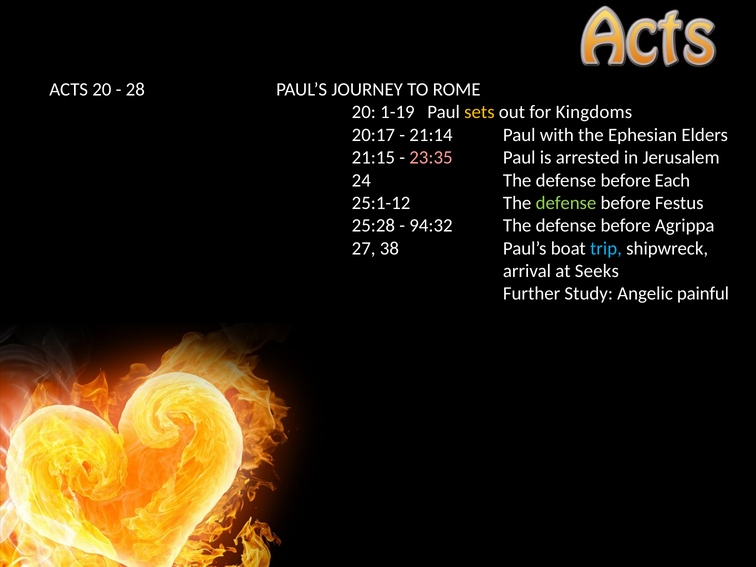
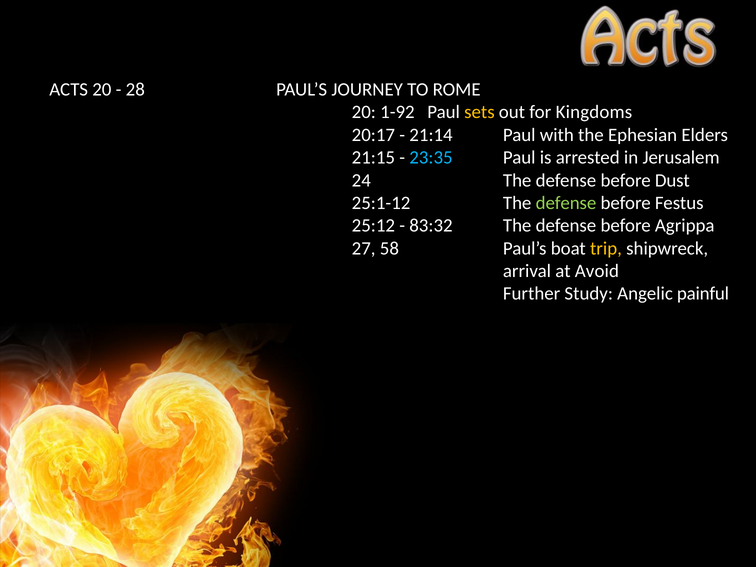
1-19: 1-19 -> 1-92
23:35 colour: pink -> light blue
Each: Each -> Dust
25:28: 25:28 -> 25:12
94:32: 94:32 -> 83:32
38: 38 -> 58
trip colour: light blue -> yellow
Seeks: Seeks -> Avoid
